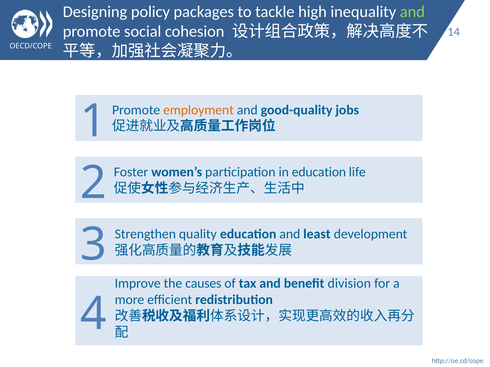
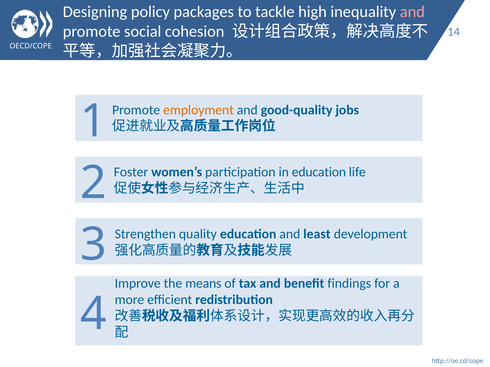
and at (412, 12) colour: light green -> pink
causes: causes -> means
division: division -> findings
